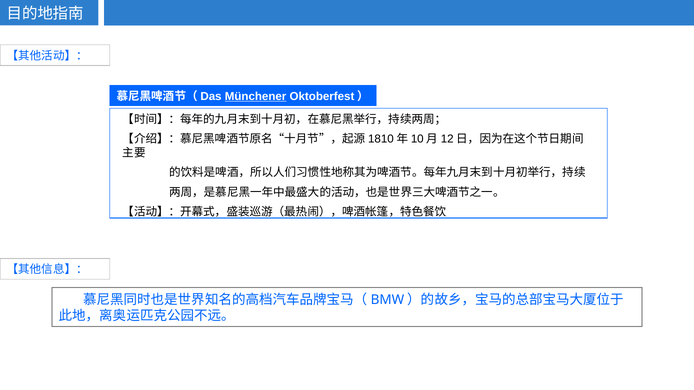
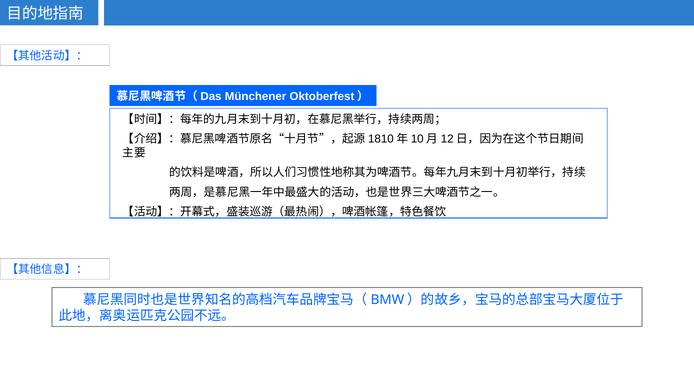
Münchener underline: present -> none
